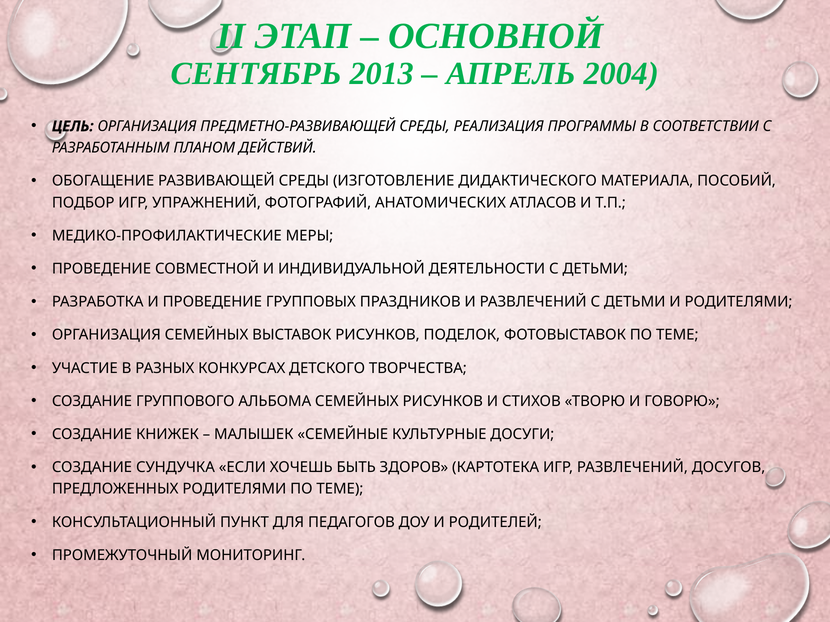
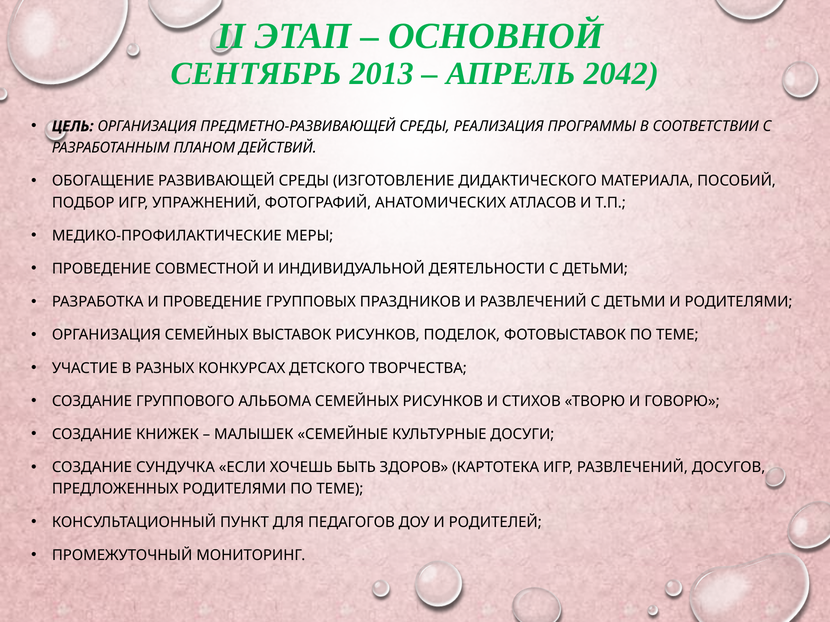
2004: 2004 -> 2042
